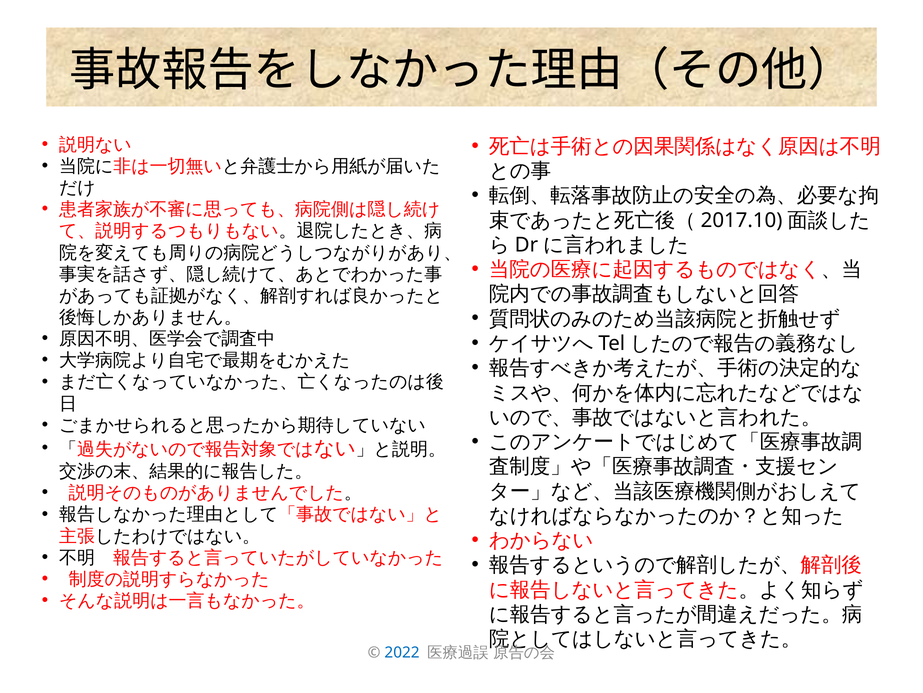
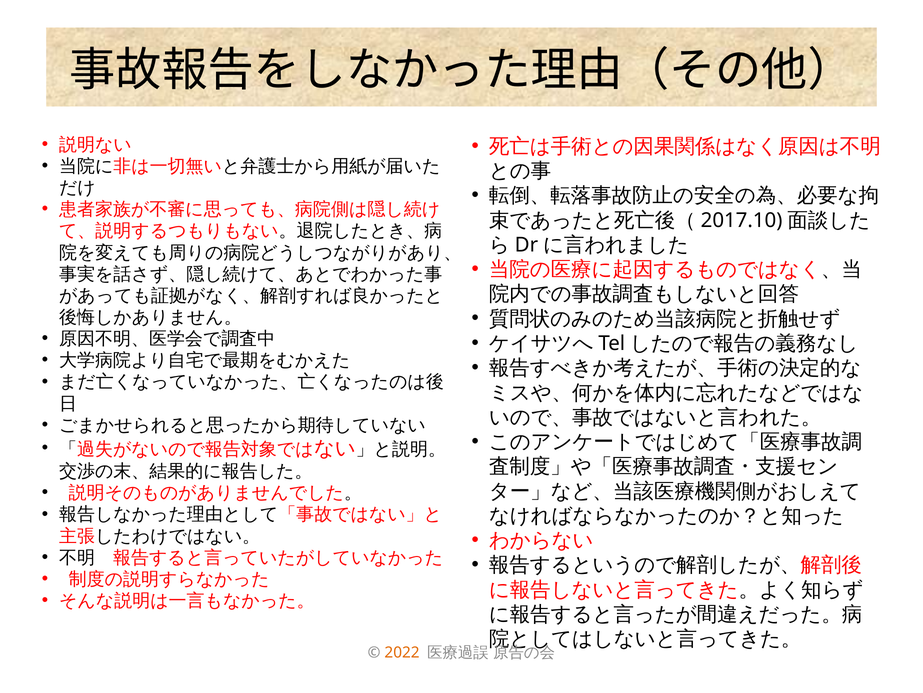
2022 colour: blue -> orange
